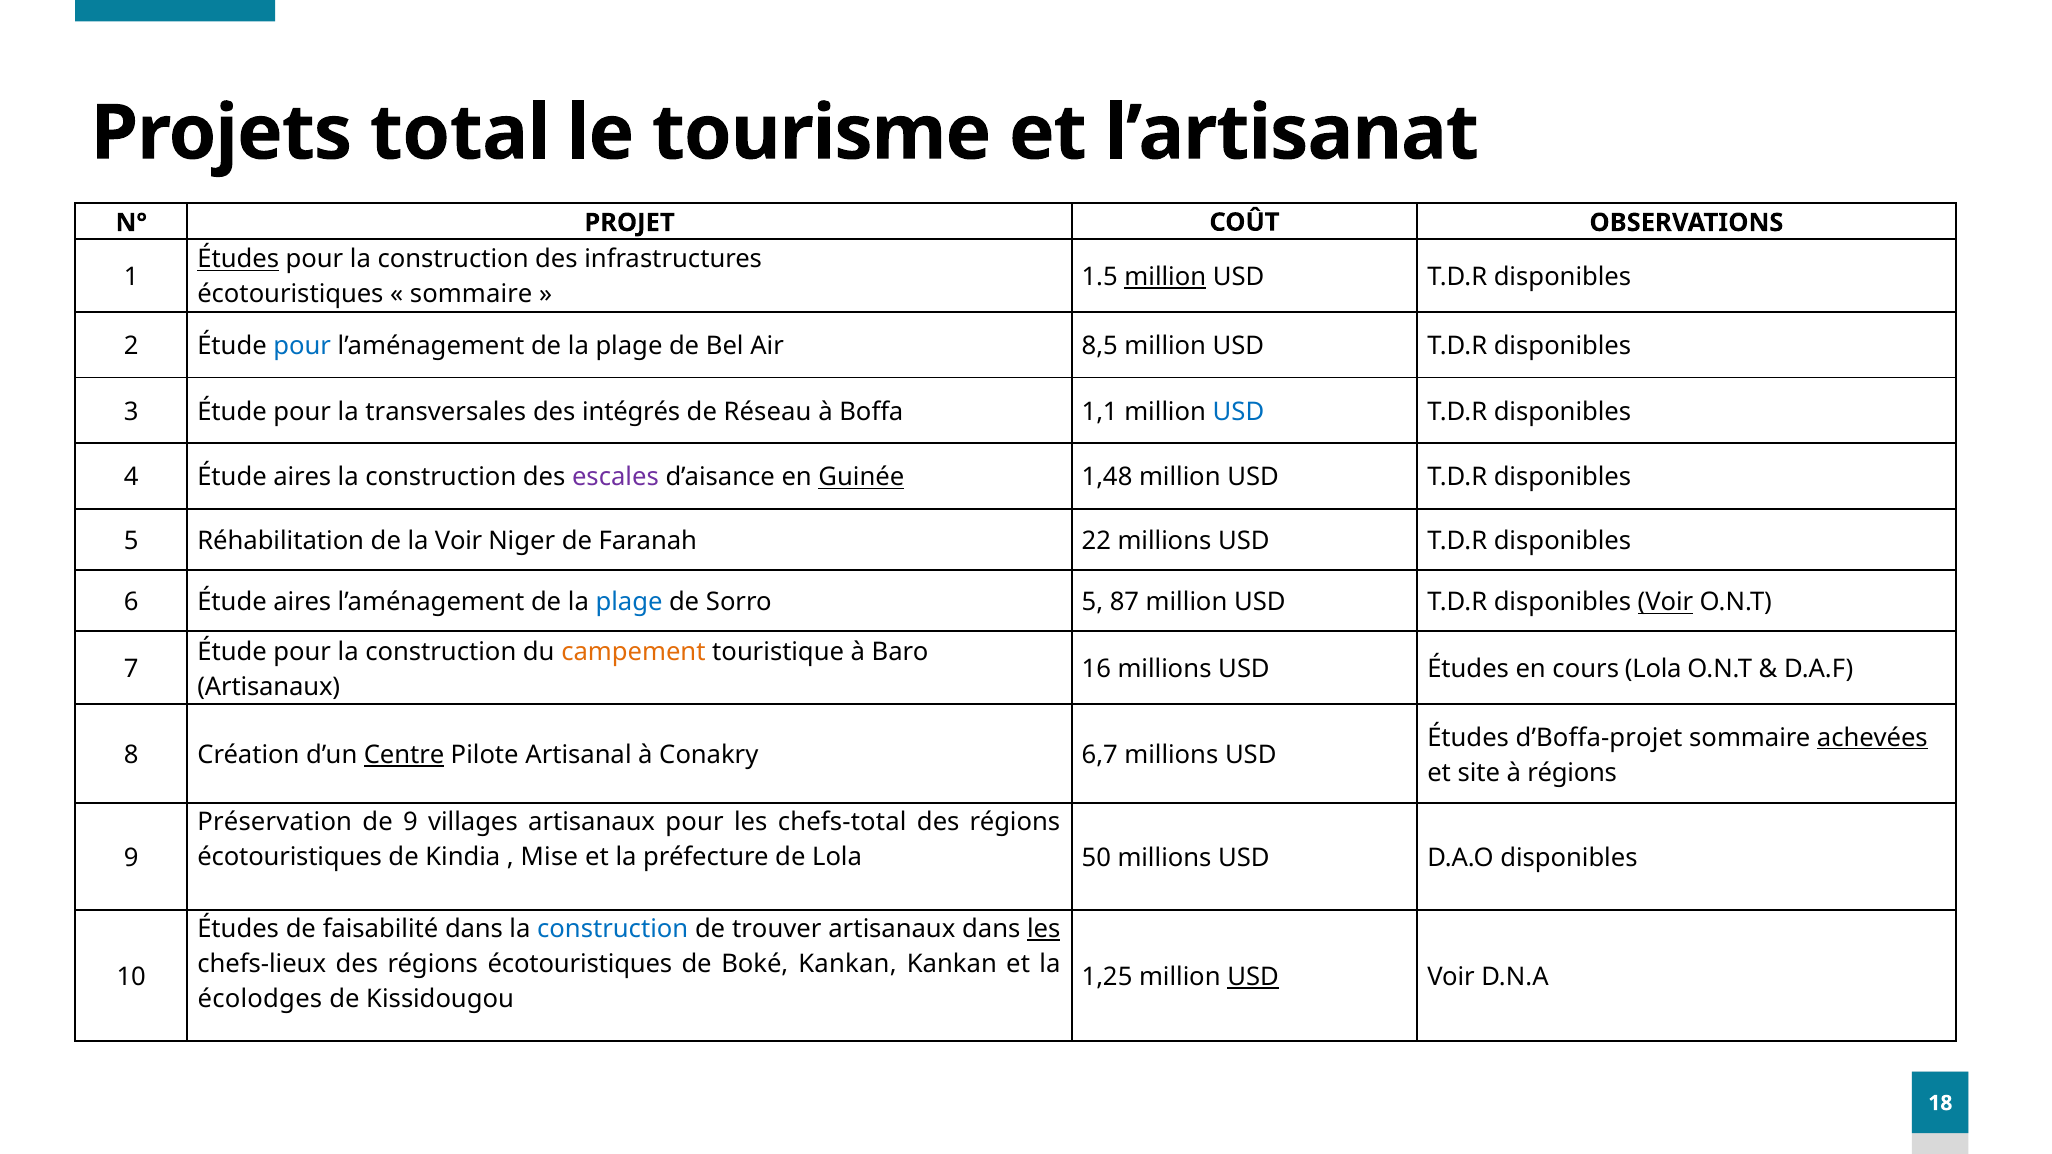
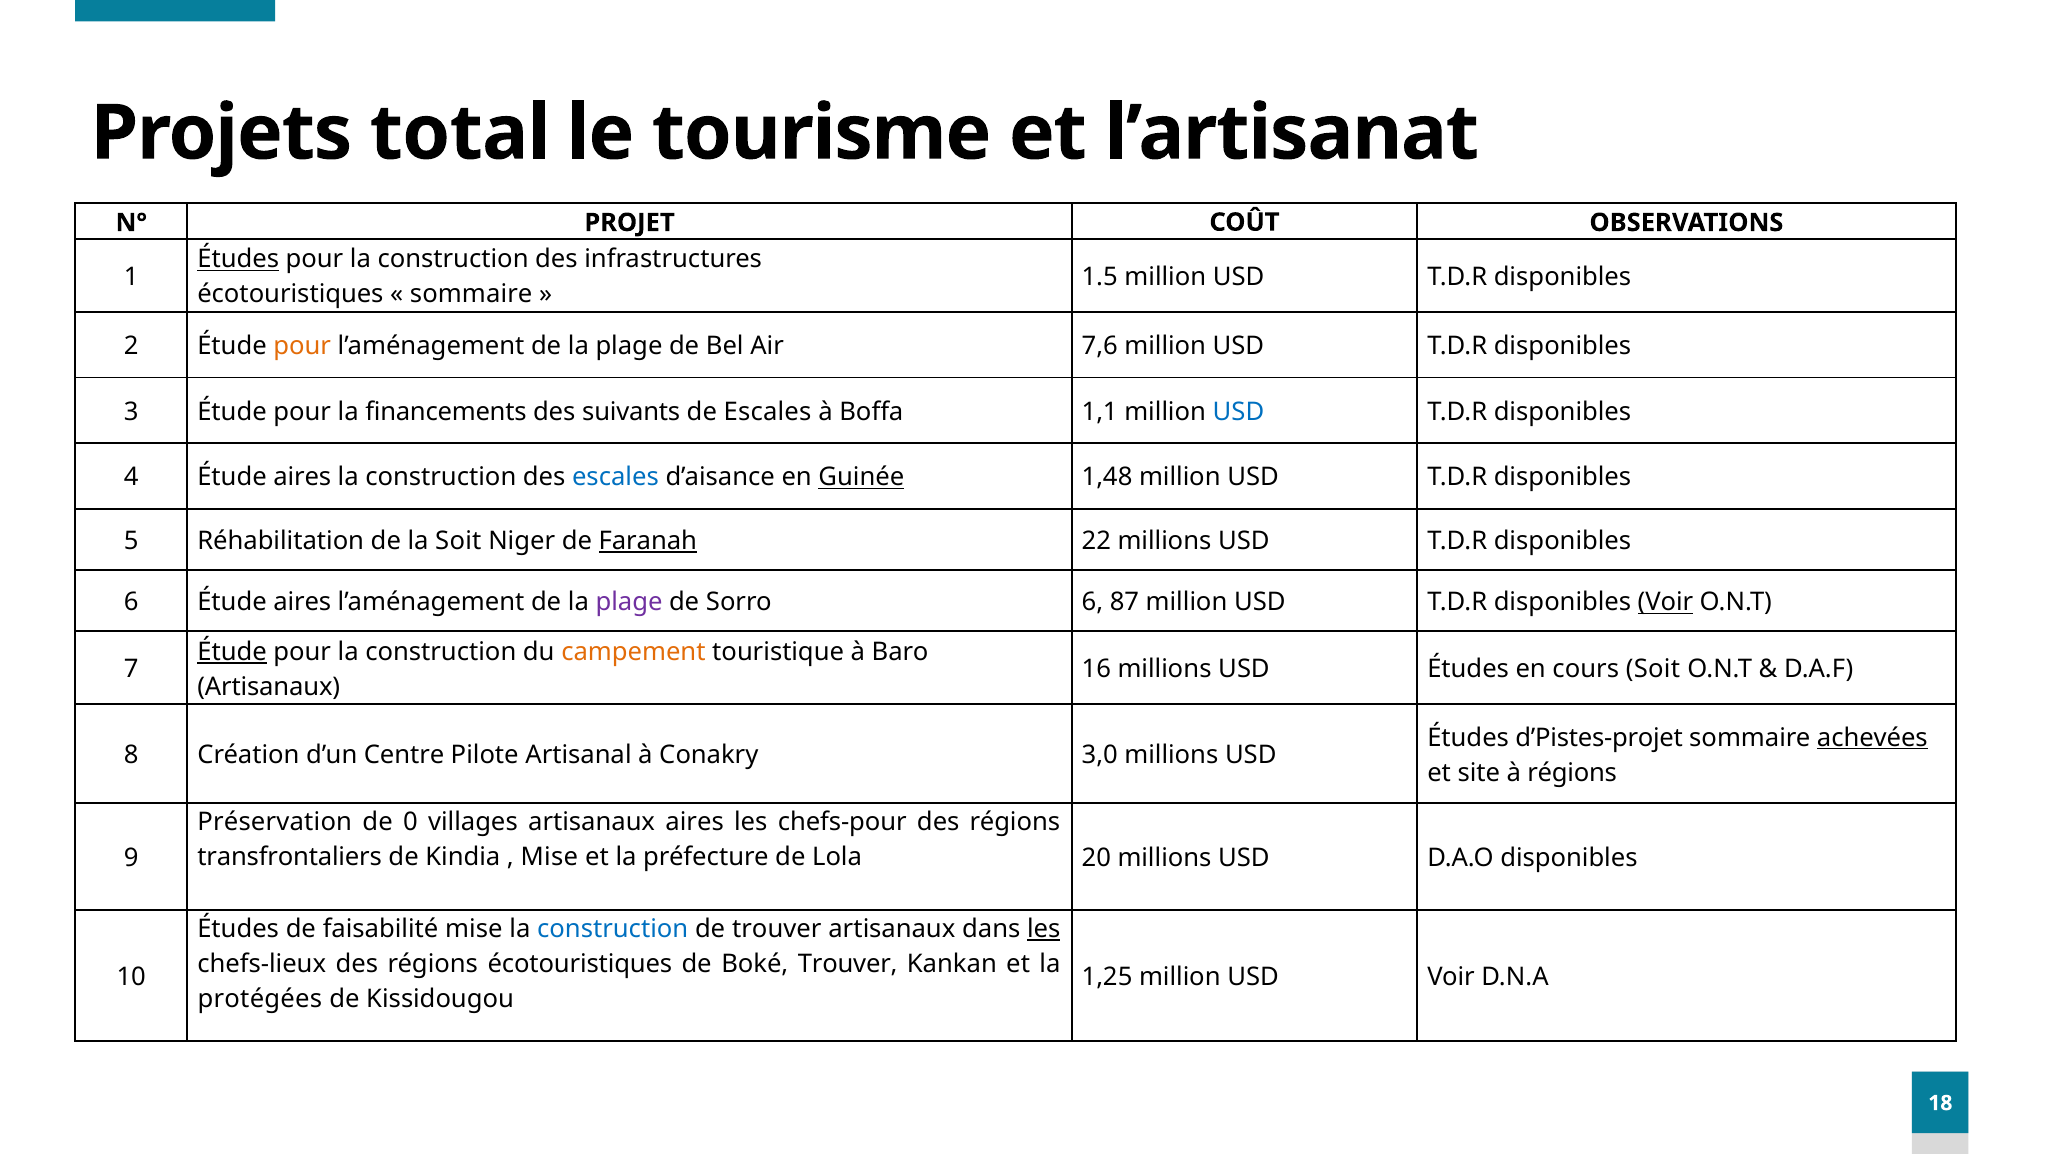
million at (1165, 277) underline: present -> none
pour at (302, 346) colour: blue -> orange
8,5: 8,5 -> 7,6
transversales: transversales -> financements
intégrés: intégrés -> suivants
de Réseau: Réseau -> Escales
escales at (615, 478) colour: purple -> blue
la Voir: Voir -> Soit
Faranah underline: none -> present
plage at (629, 602) colour: blue -> purple
Sorro 5: 5 -> 6
Étude at (232, 652) underline: none -> present
cours Lola: Lola -> Soit
d’Boffa-projet: d’Boffa-projet -> d’Pistes-projet
Centre underline: present -> none
6,7: 6,7 -> 3,0
de 9: 9 -> 0
artisanaux pour: pour -> aires
chefs-total: chefs-total -> chefs-pour
écotouristiques at (290, 857): écotouristiques -> transfrontaliers
50: 50 -> 20
faisabilité dans: dans -> mise
Boké Kankan: Kankan -> Trouver
USD at (1253, 977) underline: present -> none
écolodges: écolodges -> protégées
